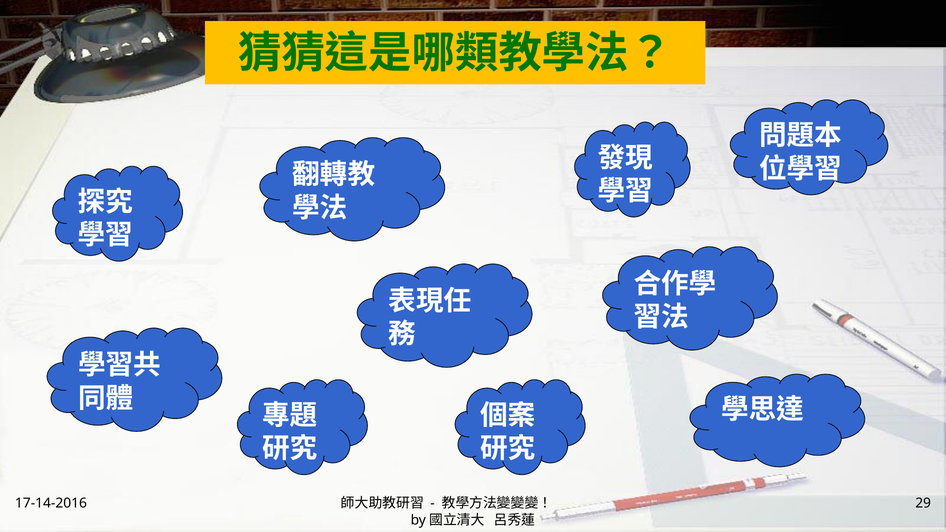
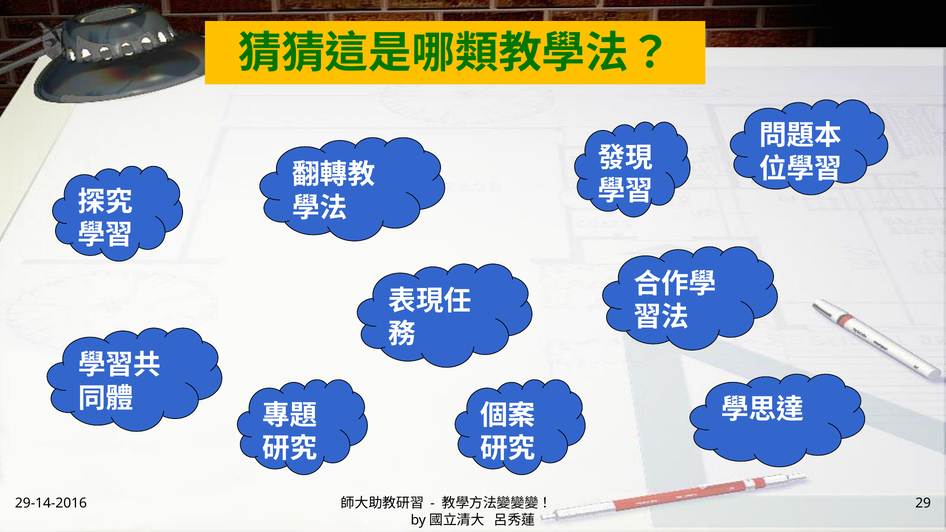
17-14-2016: 17-14-2016 -> 29-14-2016
